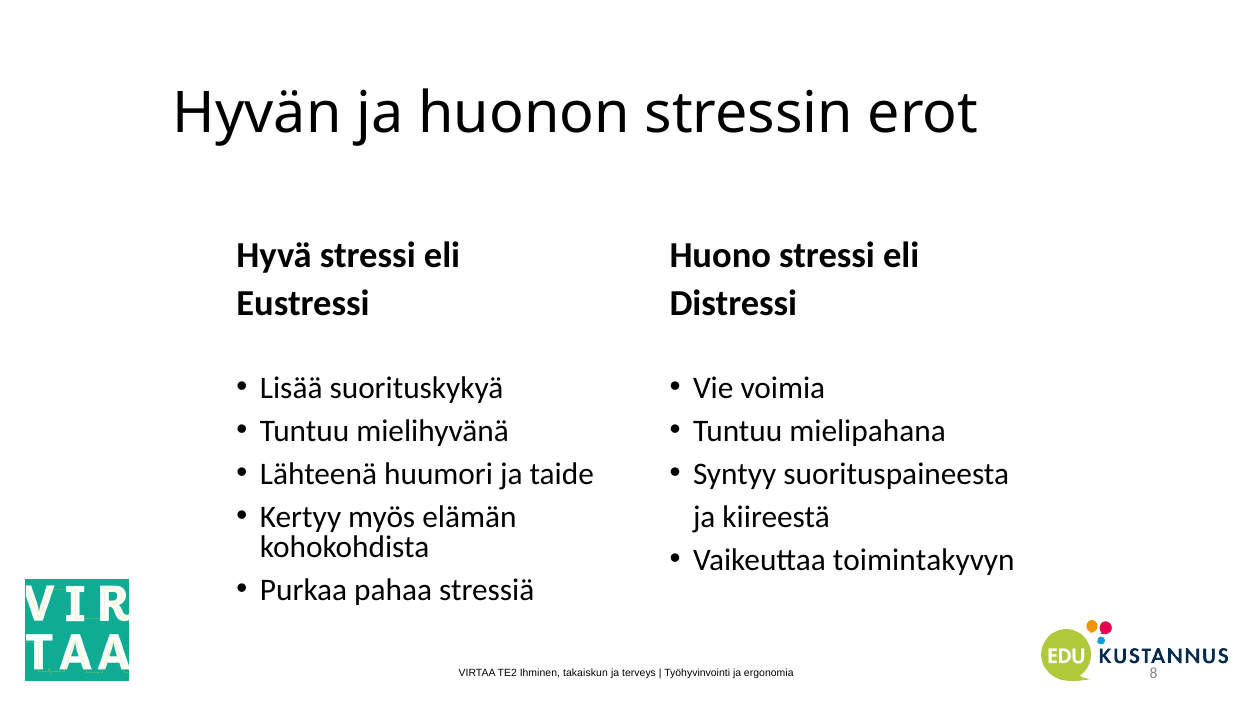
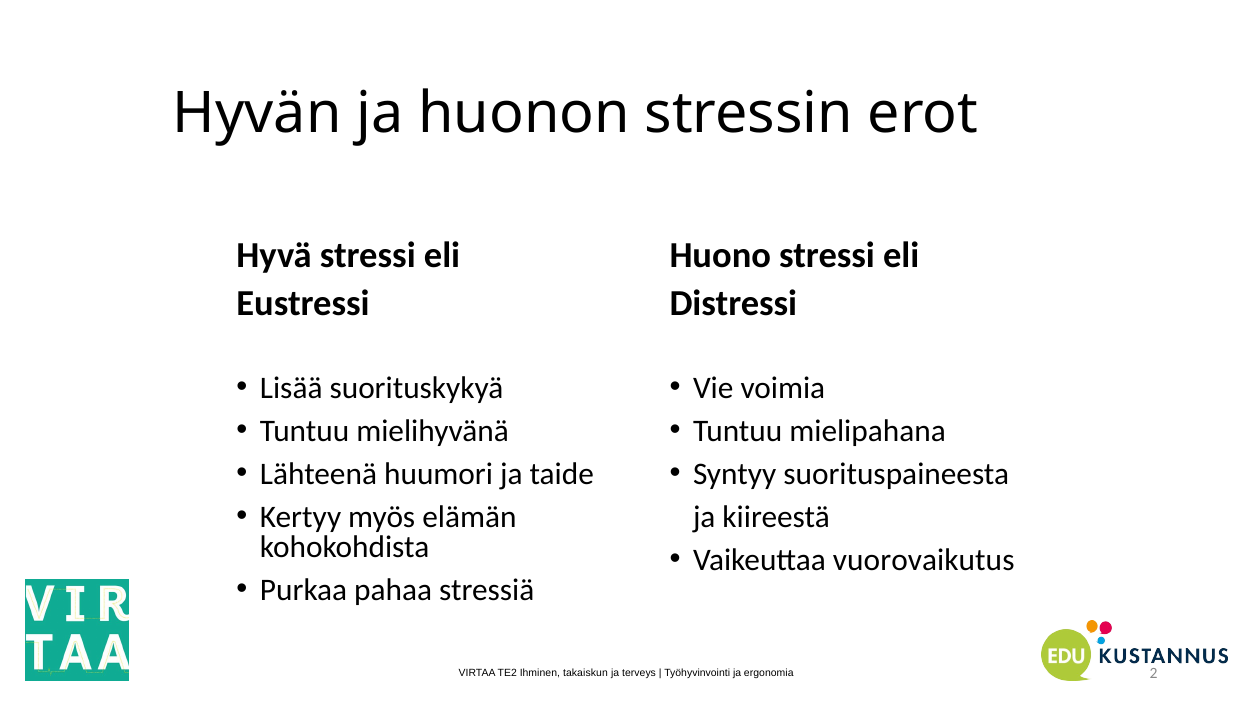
toimintakyvyn: toimintakyvyn -> vuorovaikutus
8: 8 -> 2
